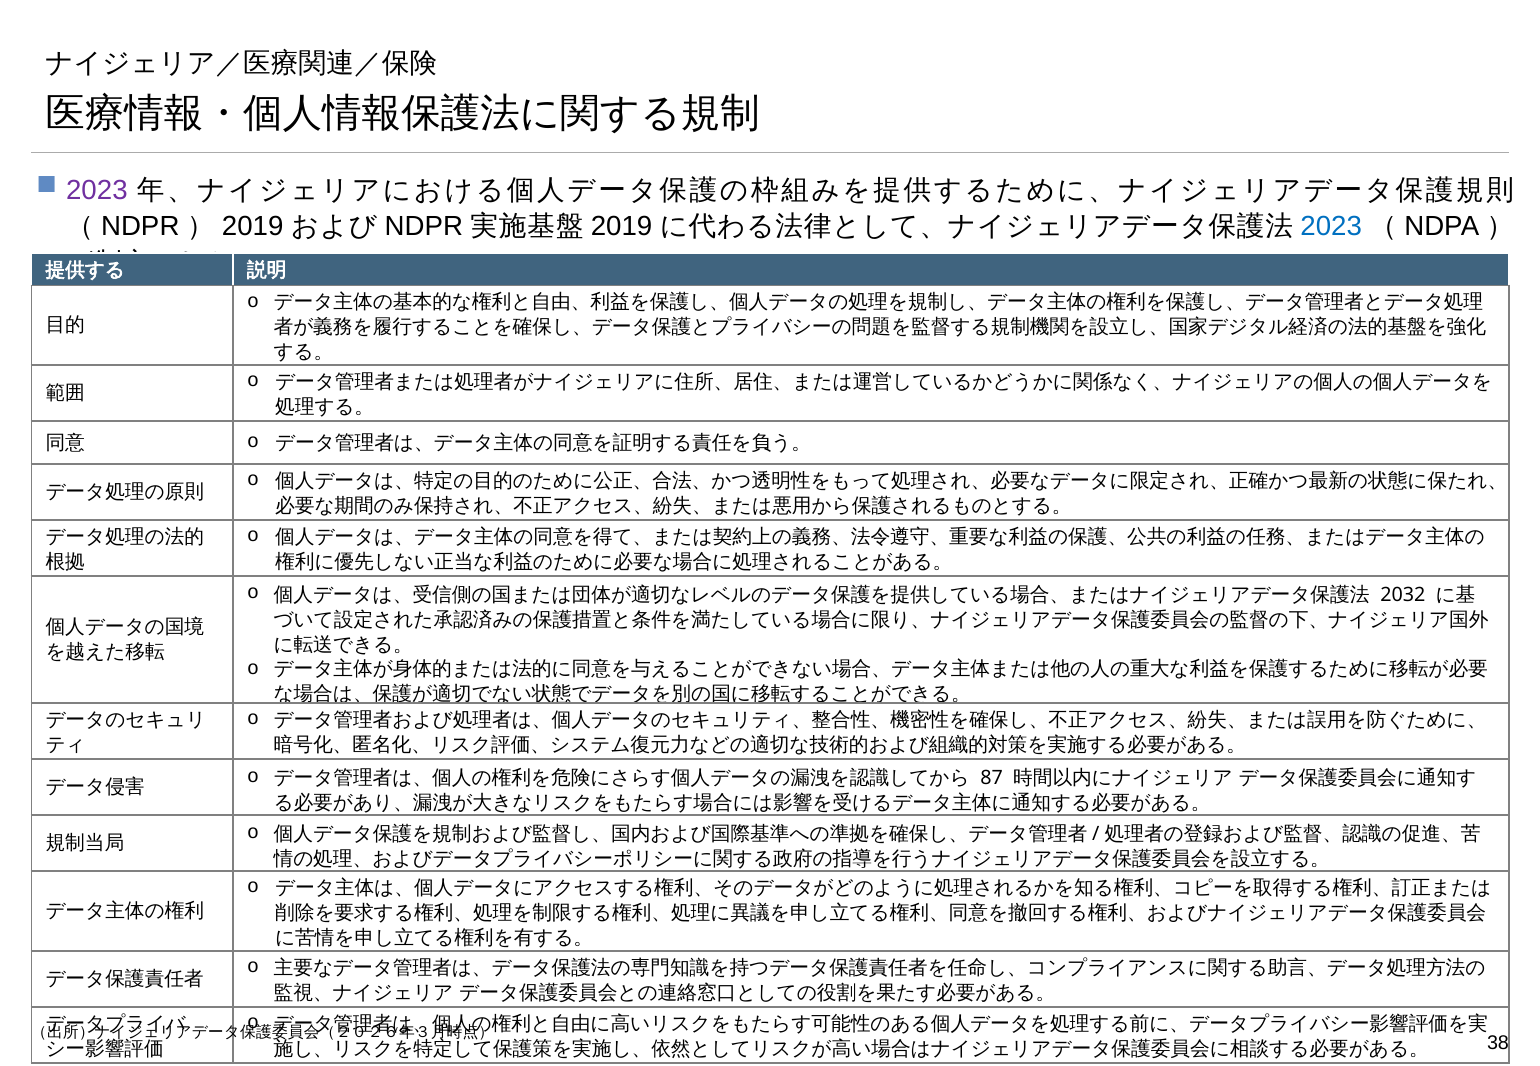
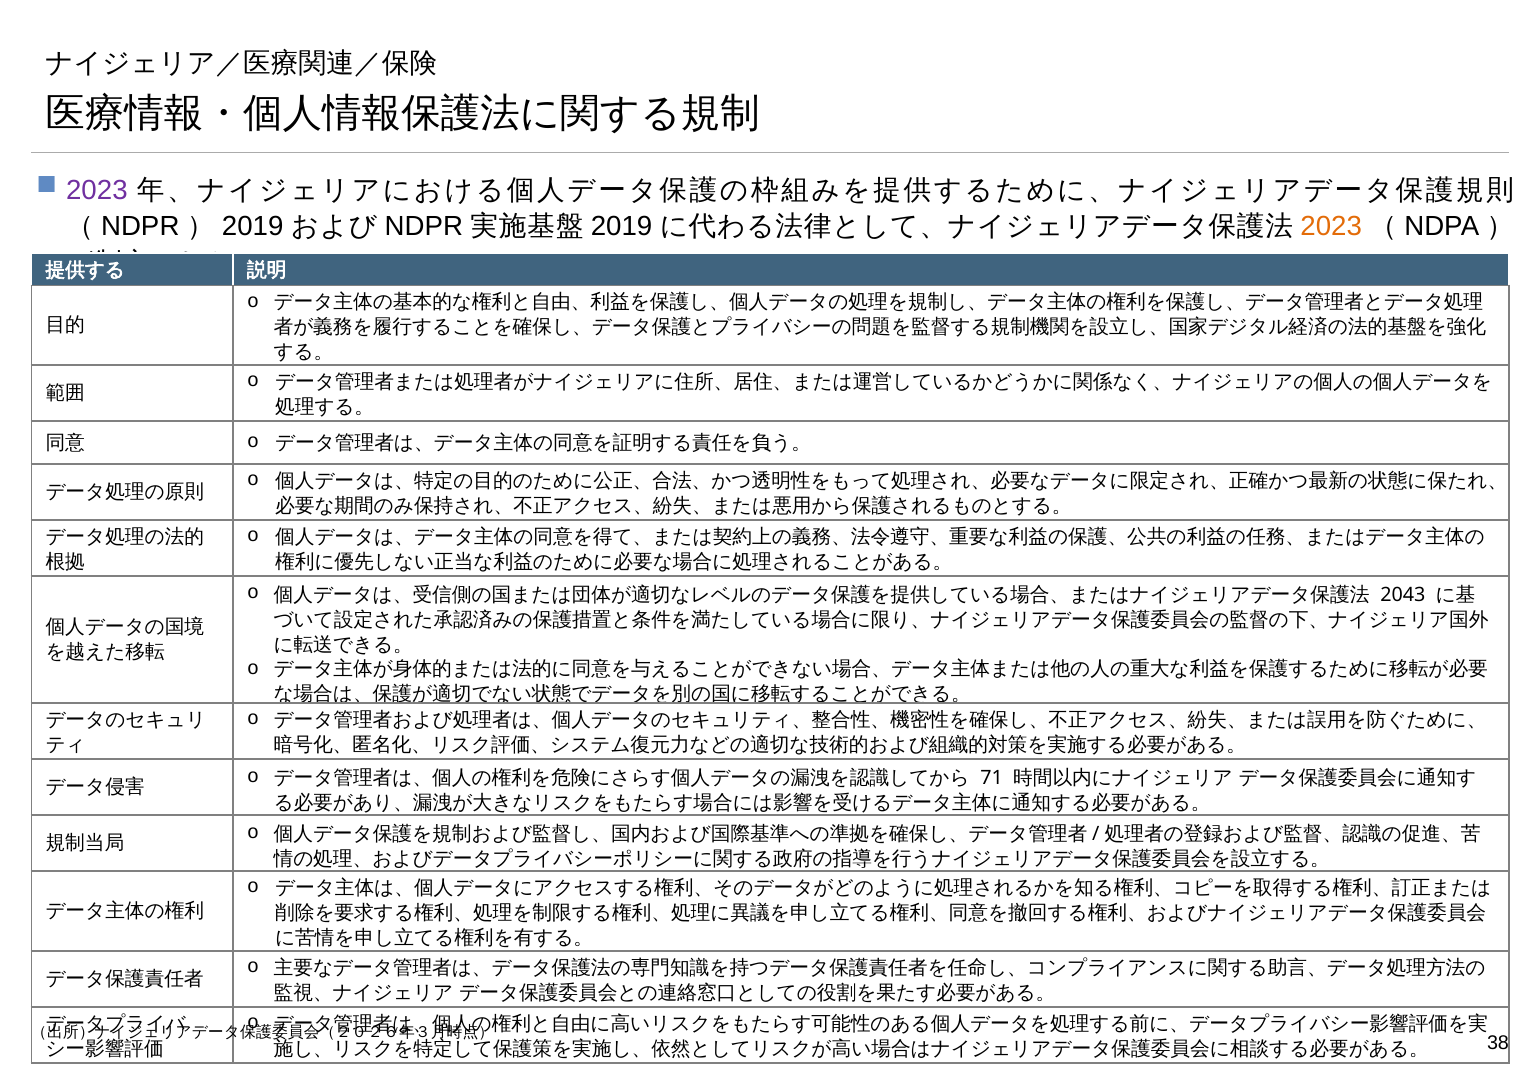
2023 at (1331, 227) colour: blue -> orange
2032: 2032 -> 2043
87: 87 -> 71
